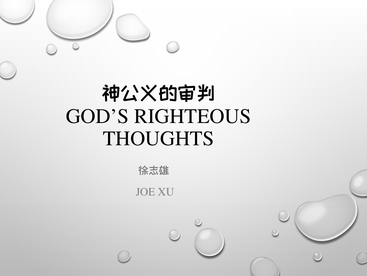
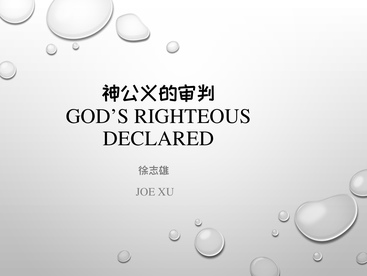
THOUGHTS: THOUGHTS -> DECLARED
